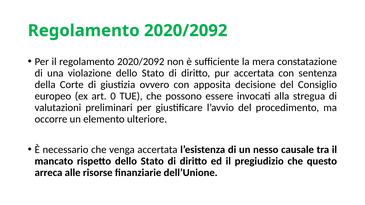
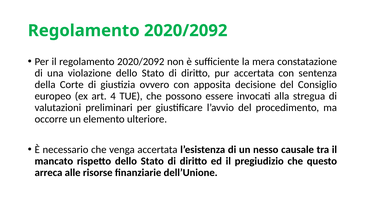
0: 0 -> 4
